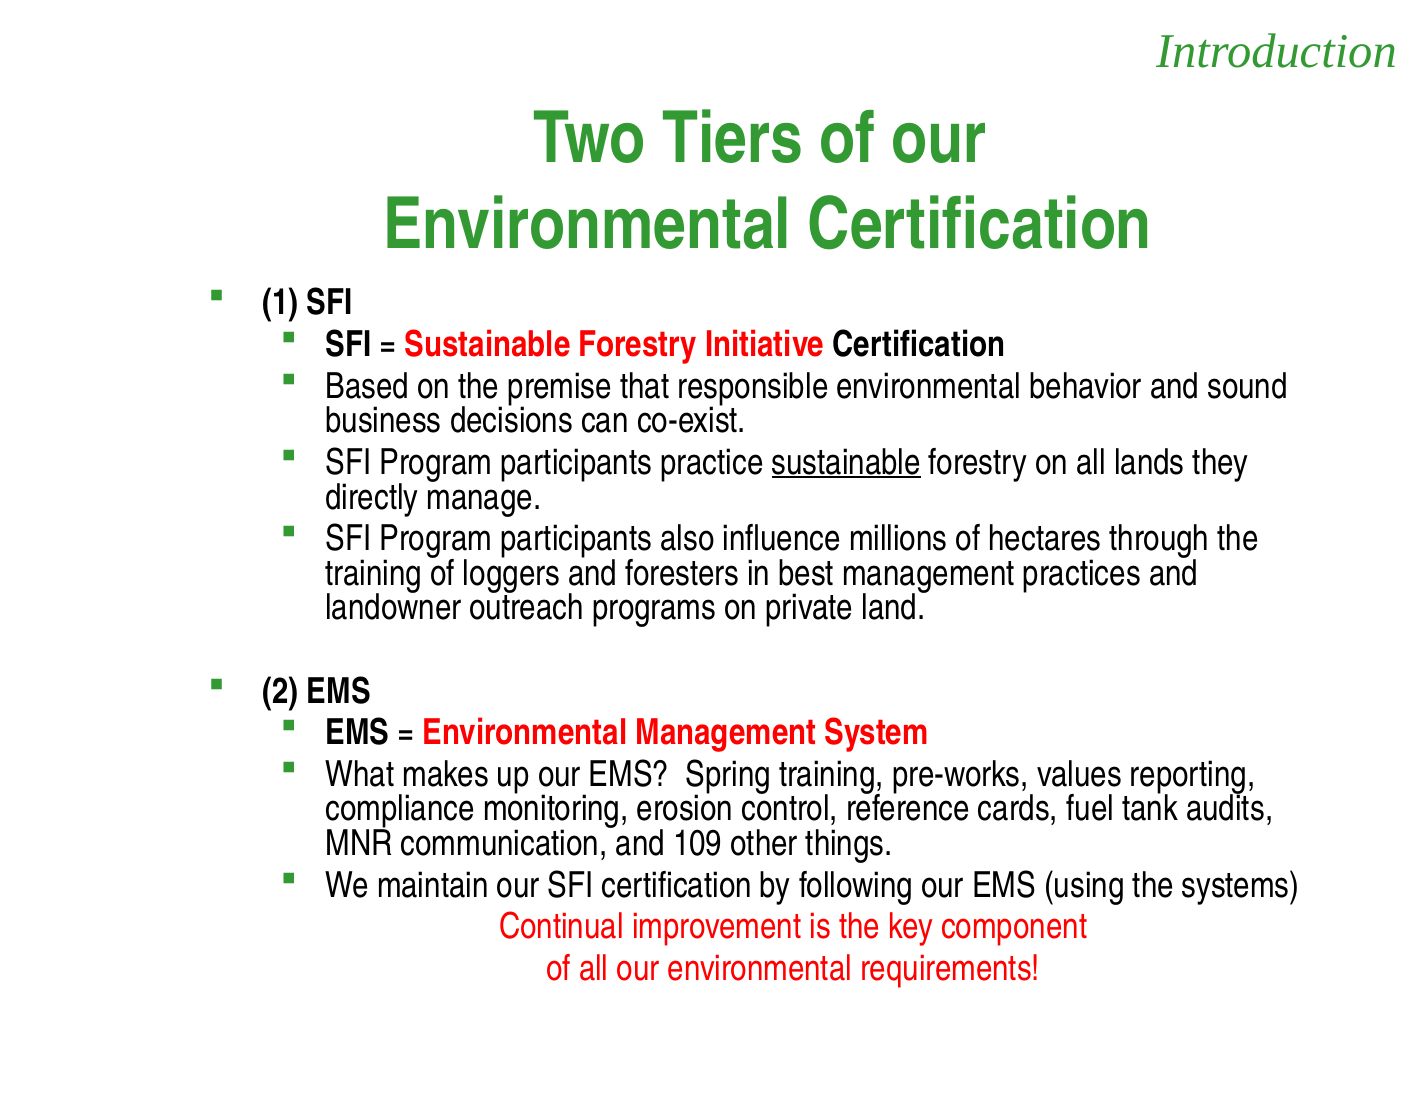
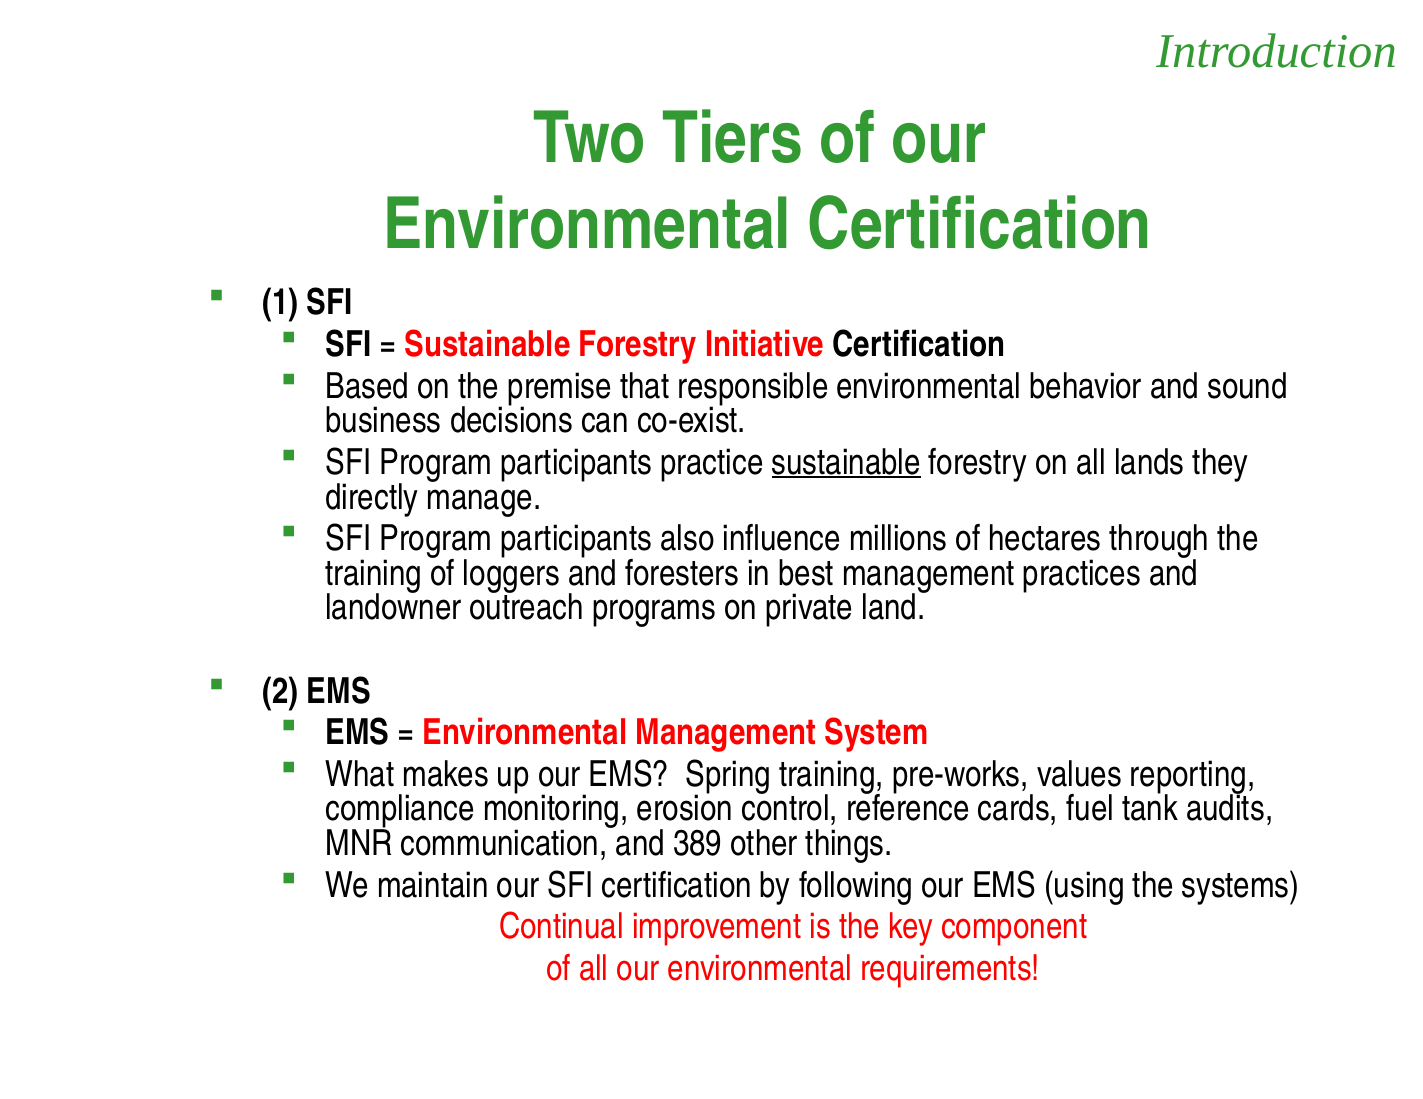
109: 109 -> 389
